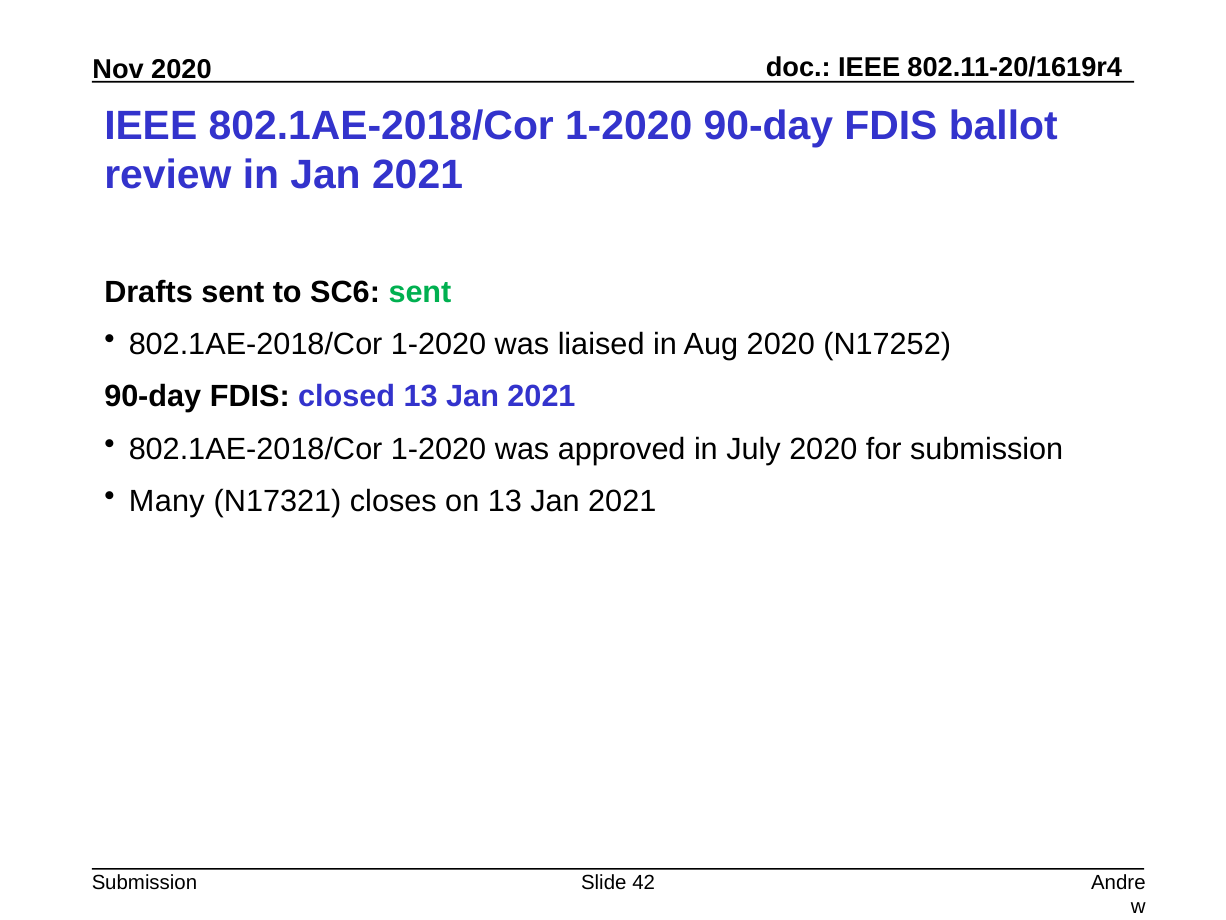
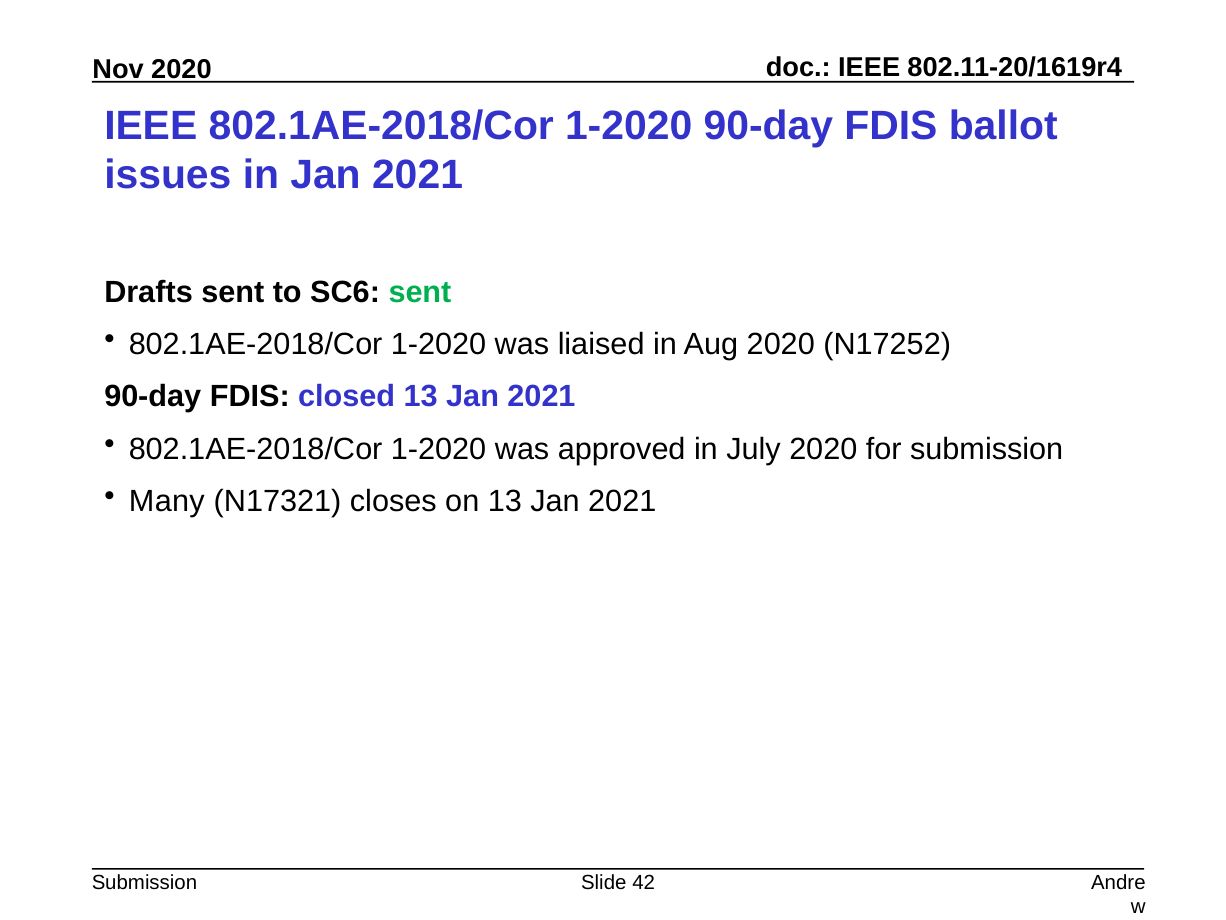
review: review -> issues
